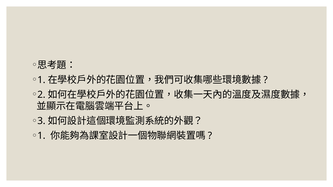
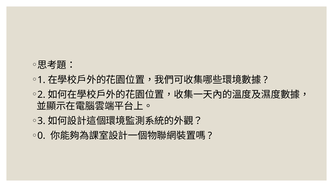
1 at (41, 136): 1 -> 0
